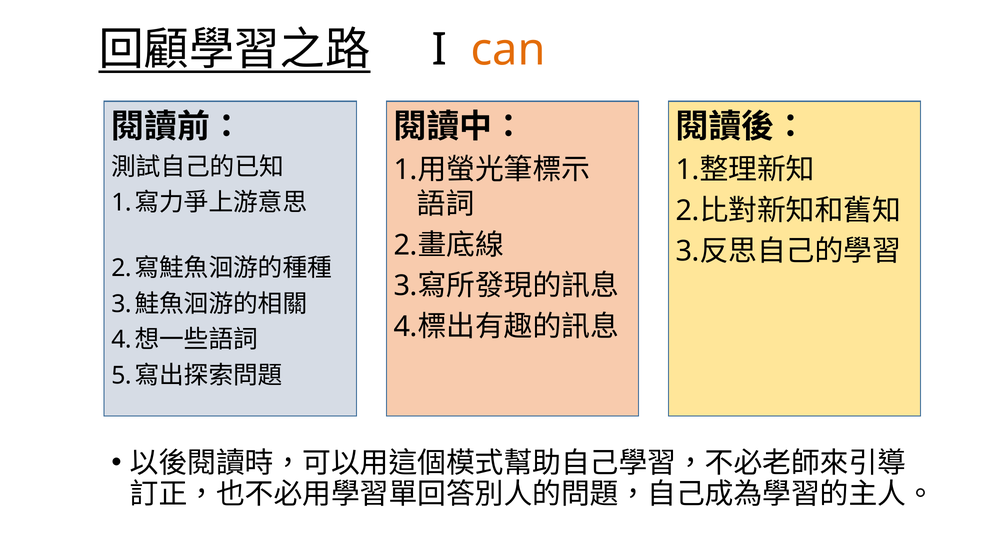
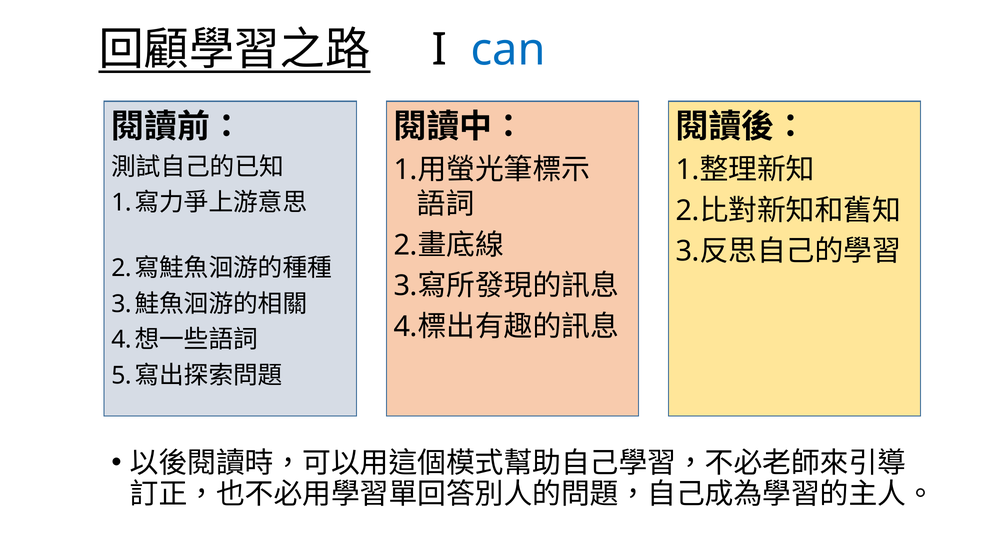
can colour: orange -> blue
